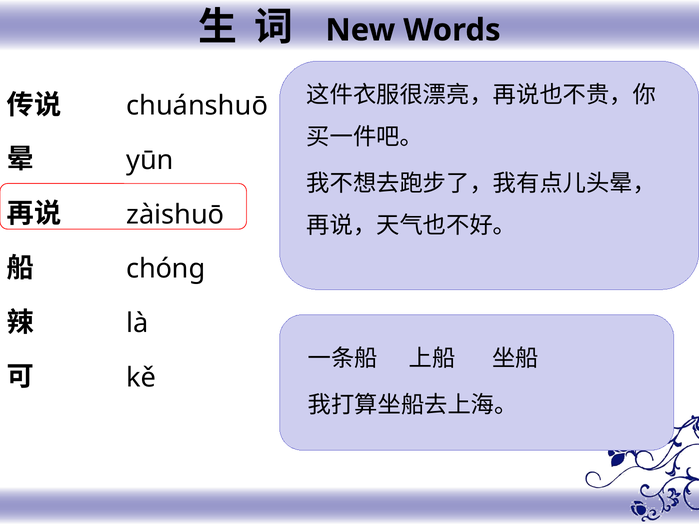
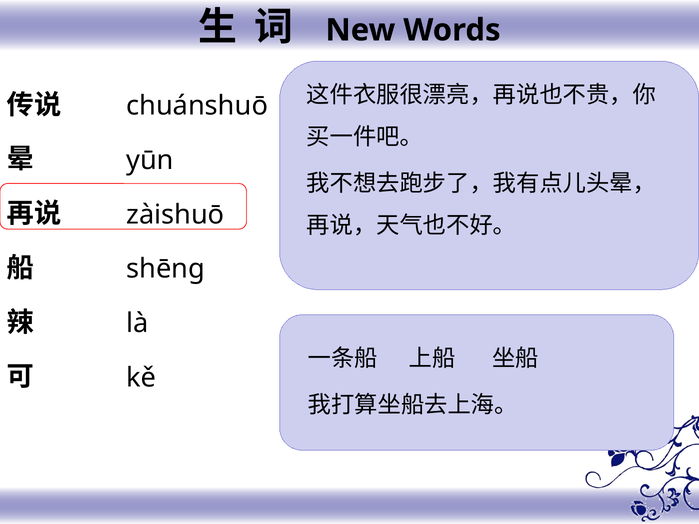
chóng: chóng -> shēng
